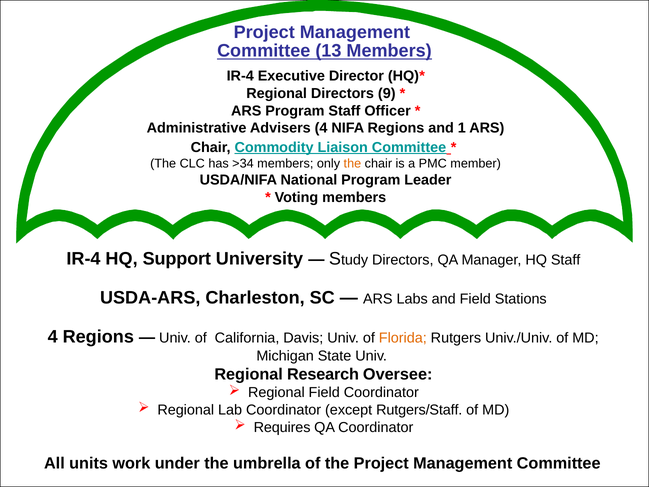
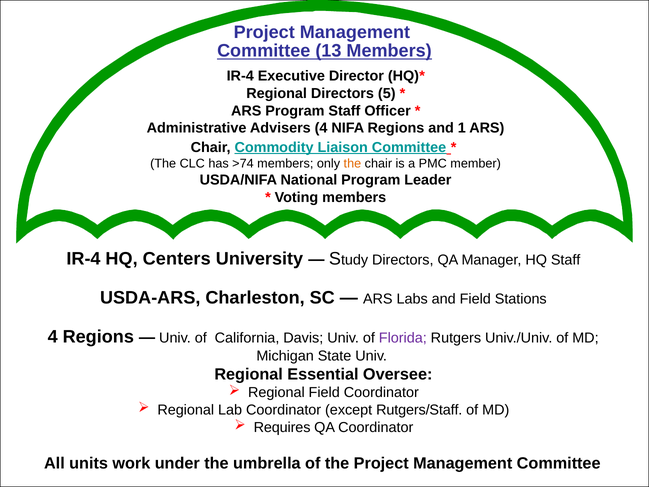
9: 9 -> 5
>34: >34 -> >74
Support: Support -> Centers
Florida colour: orange -> purple
Research: Research -> Essential
